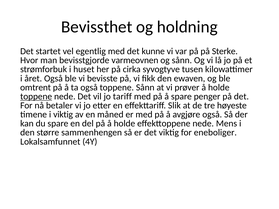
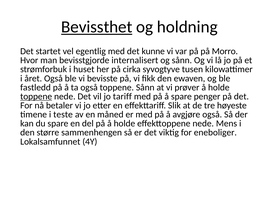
Bevissthet underline: none -> present
Sterke: Sterke -> Morro
varmeovnen: varmeovnen -> internalisert
omtrent: omtrent -> fastledd
i viktig: viktig -> teste
